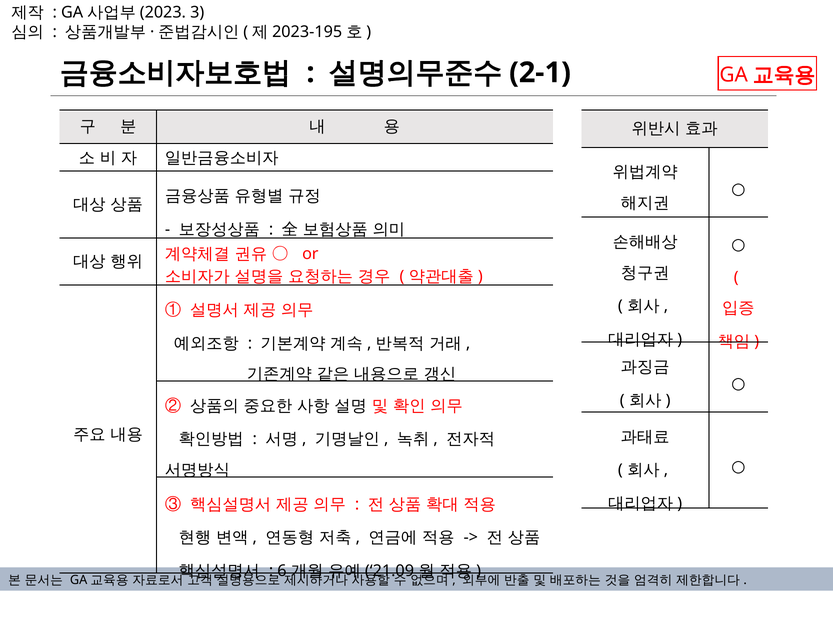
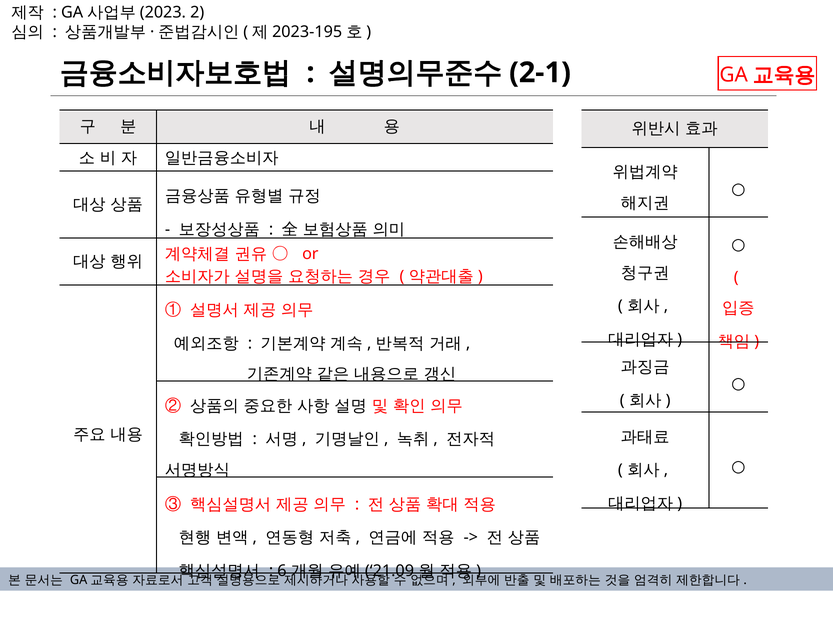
3: 3 -> 2
